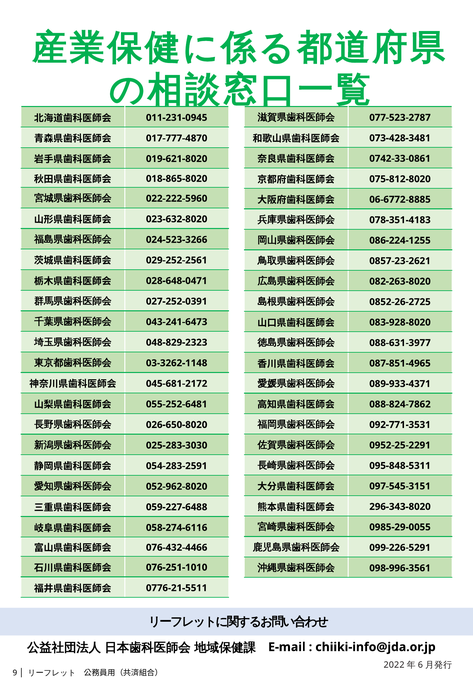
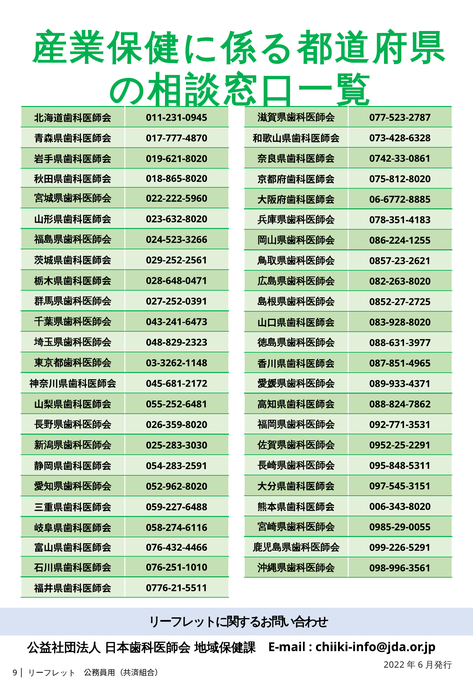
073-428-3481: 073-428-3481 -> 073-428-6328
0852-26-2725: 0852-26-2725 -> 0852-27-2725
026-650-8020: 026-650-8020 -> 026-359-8020
296-343-8020: 296-343-8020 -> 006-343-8020
